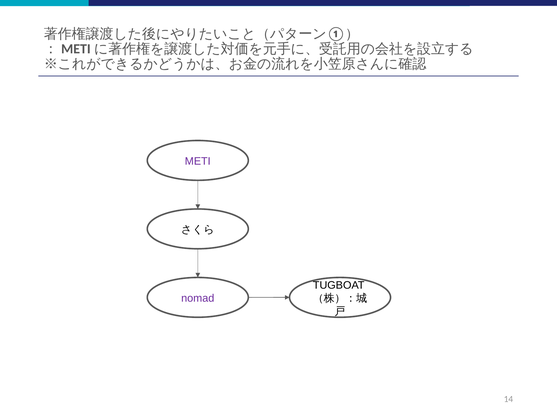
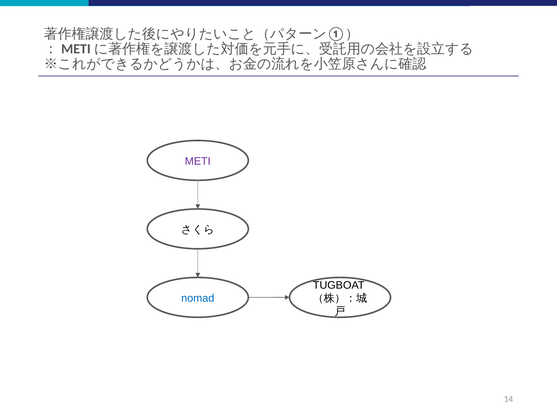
nomad colour: purple -> blue
